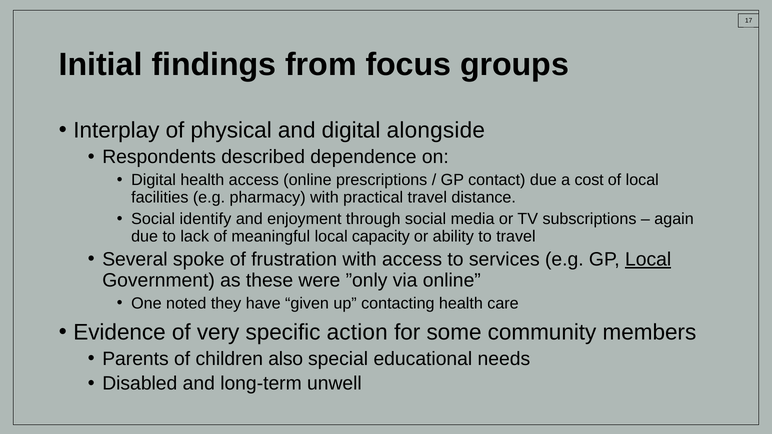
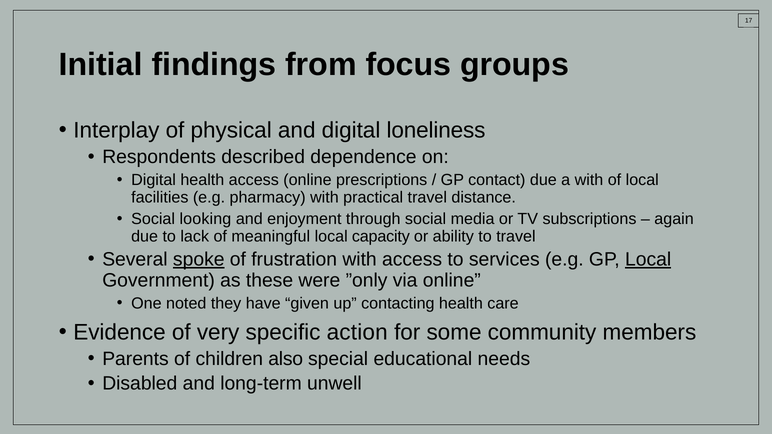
alongside: alongside -> loneliness
a cost: cost -> with
identify: identify -> looking
spoke underline: none -> present
